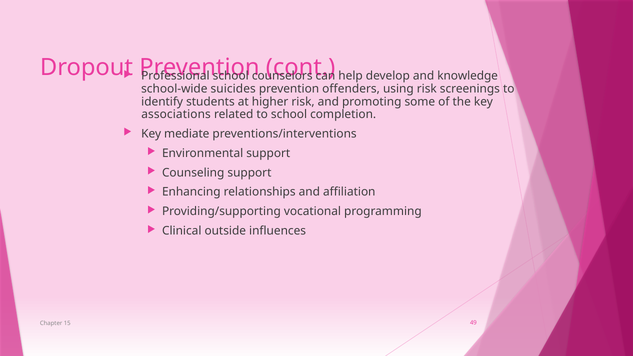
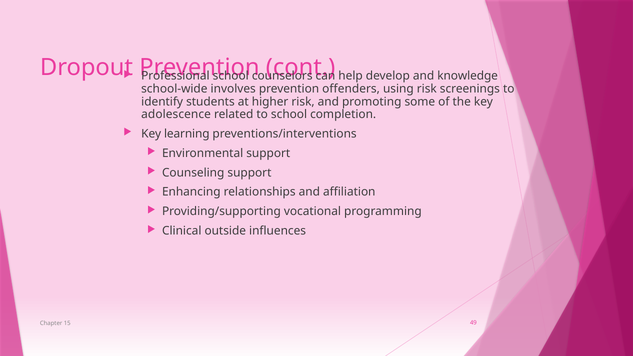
suicides: suicides -> involves
associations: associations -> adolescence
mediate: mediate -> learning
